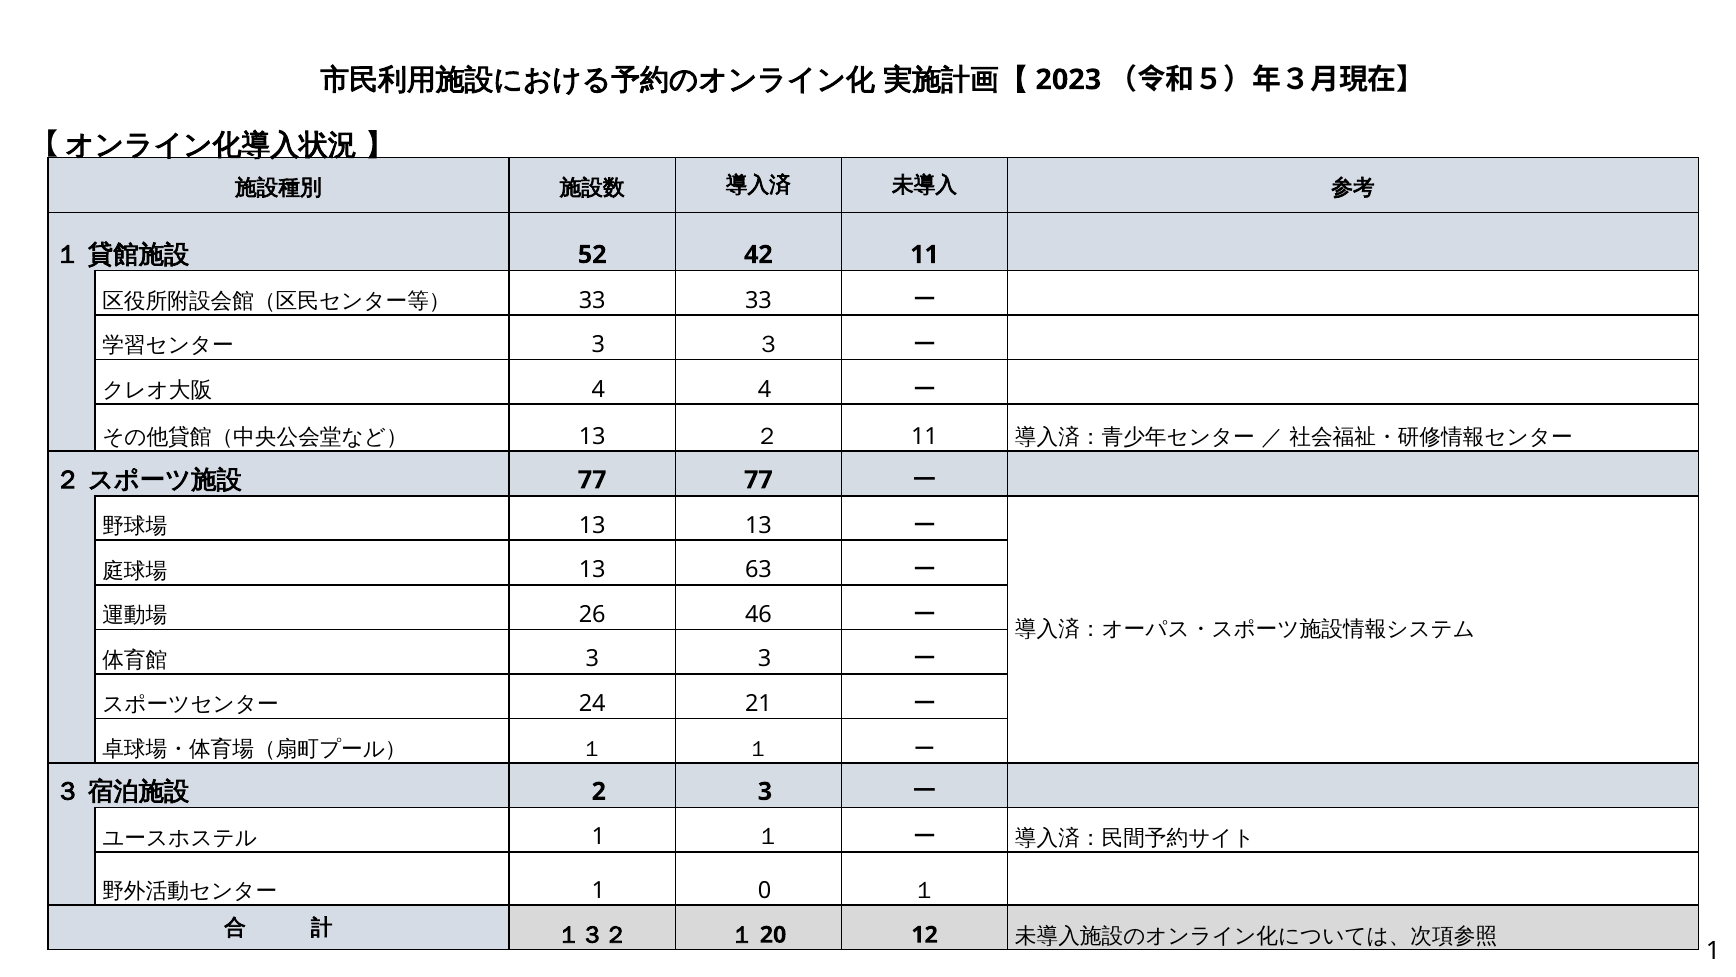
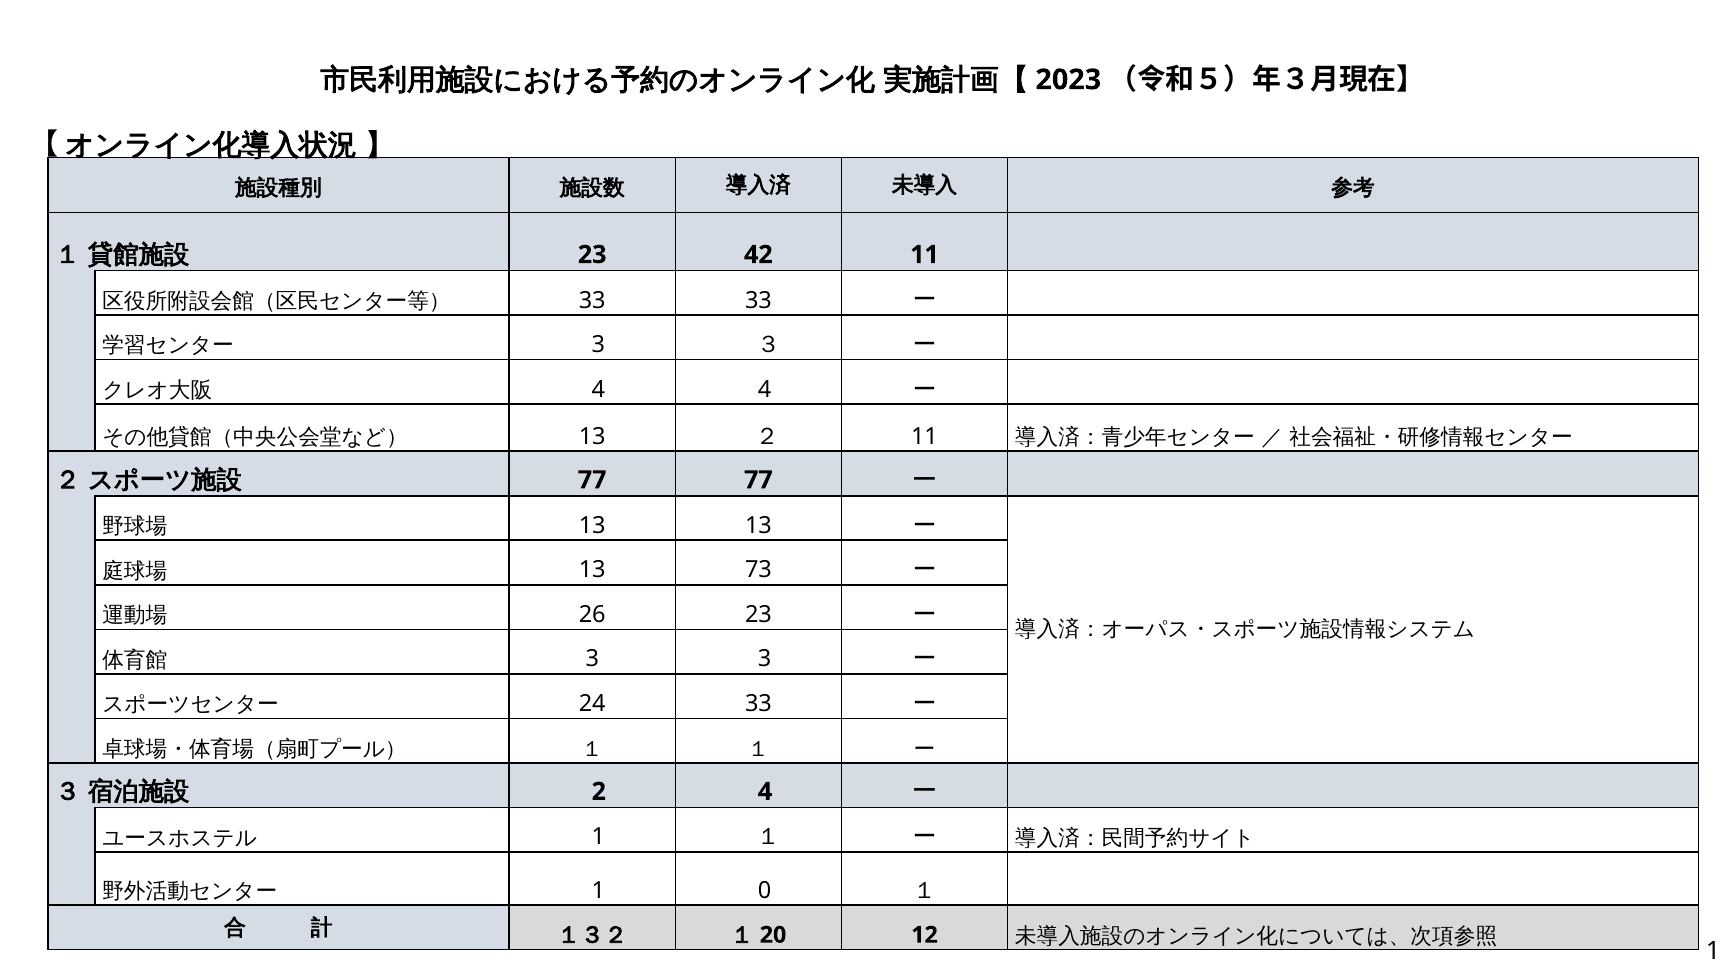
52 at (592, 255): 52 -> 23
63: 63 -> 73
26 46: 46 -> 23
24 21: 21 -> 33
2 3: 3 -> 4
